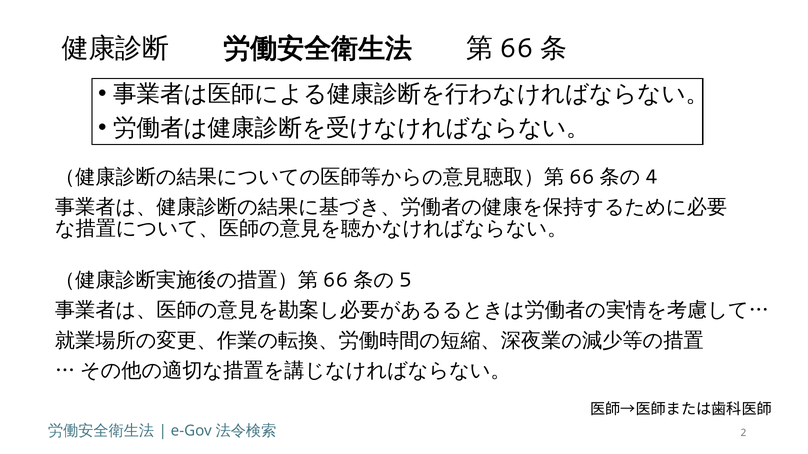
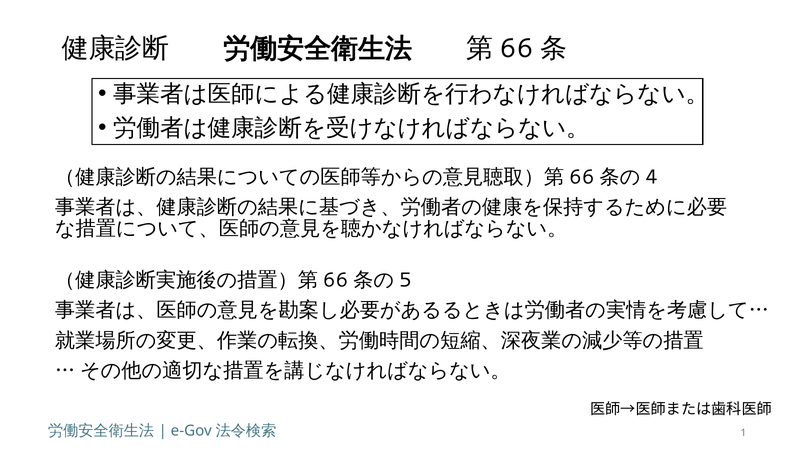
2: 2 -> 1
